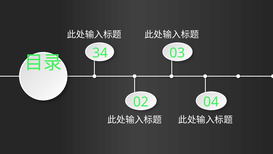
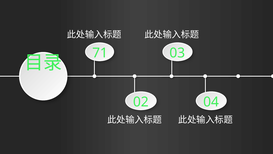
34: 34 -> 71
